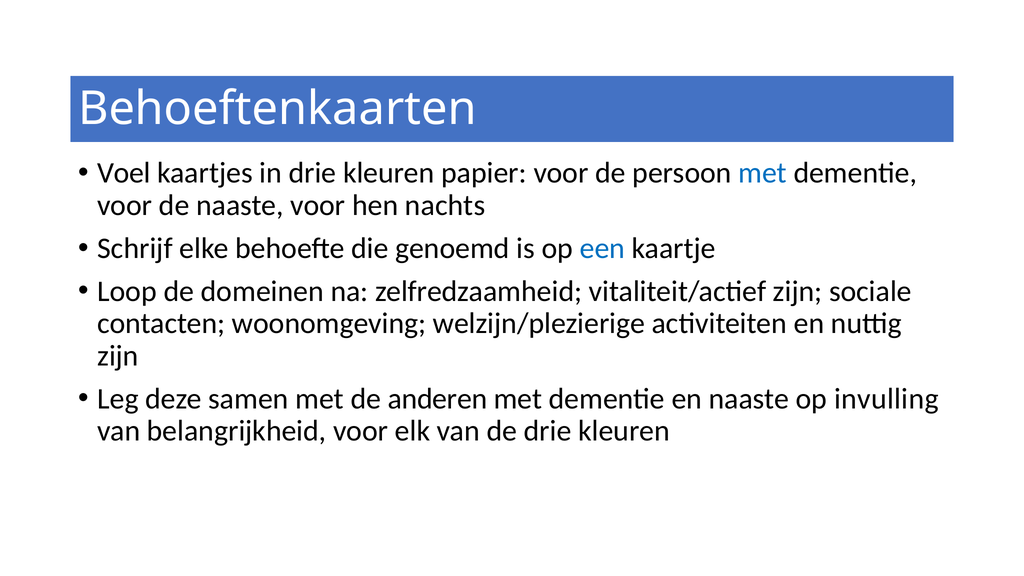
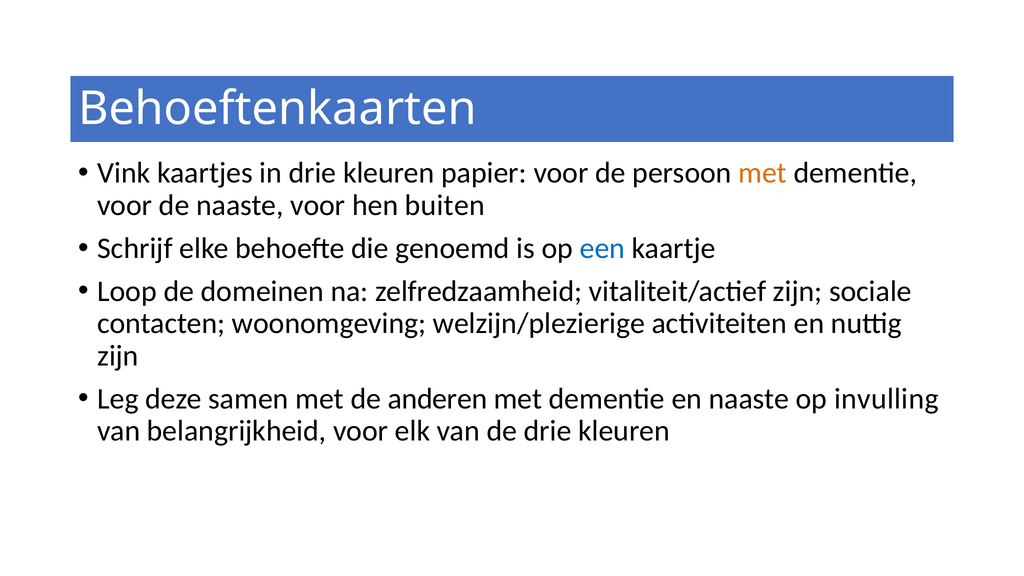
Voel: Voel -> Vink
met at (763, 173) colour: blue -> orange
nachts: nachts -> buiten
